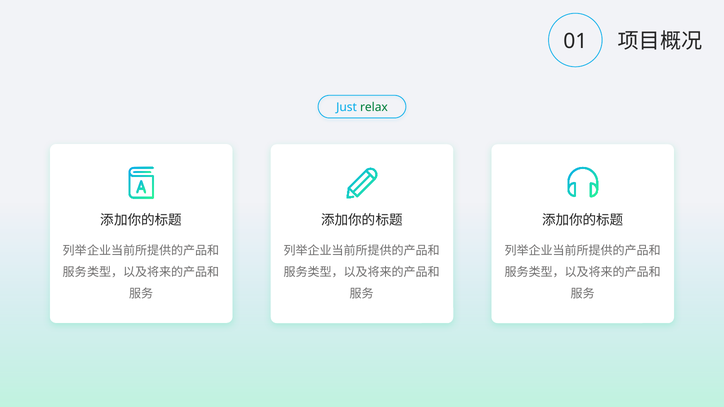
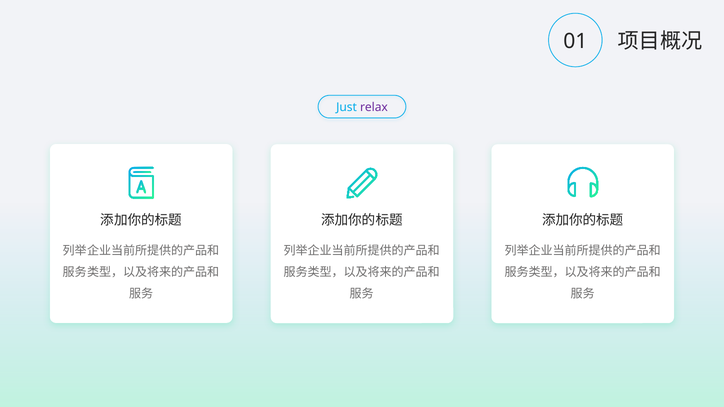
relax colour: green -> purple
